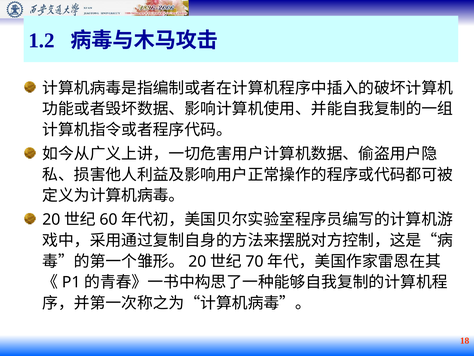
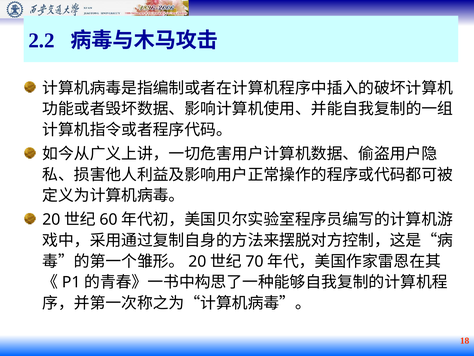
1.2: 1.2 -> 2.2
